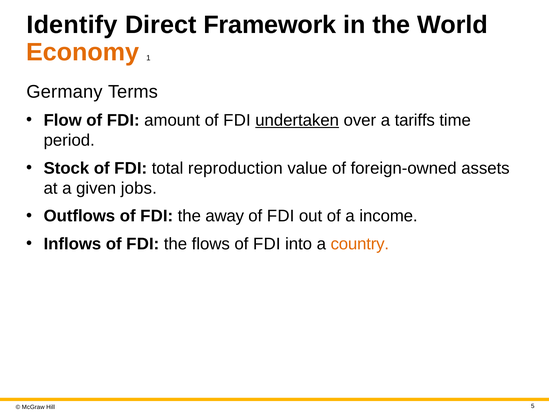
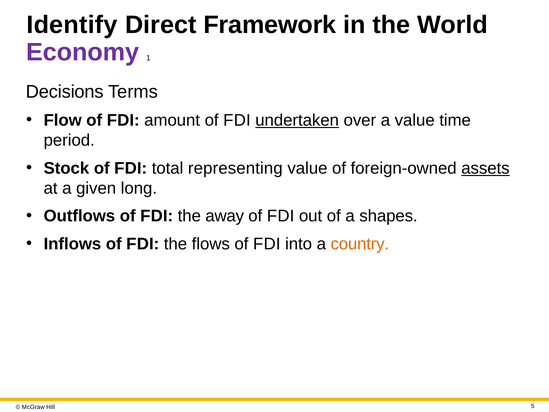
Economy colour: orange -> purple
Germany: Germany -> Decisions
a tariffs: tariffs -> value
reproduction: reproduction -> representing
assets underline: none -> present
jobs: jobs -> long
income: income -> shapes
